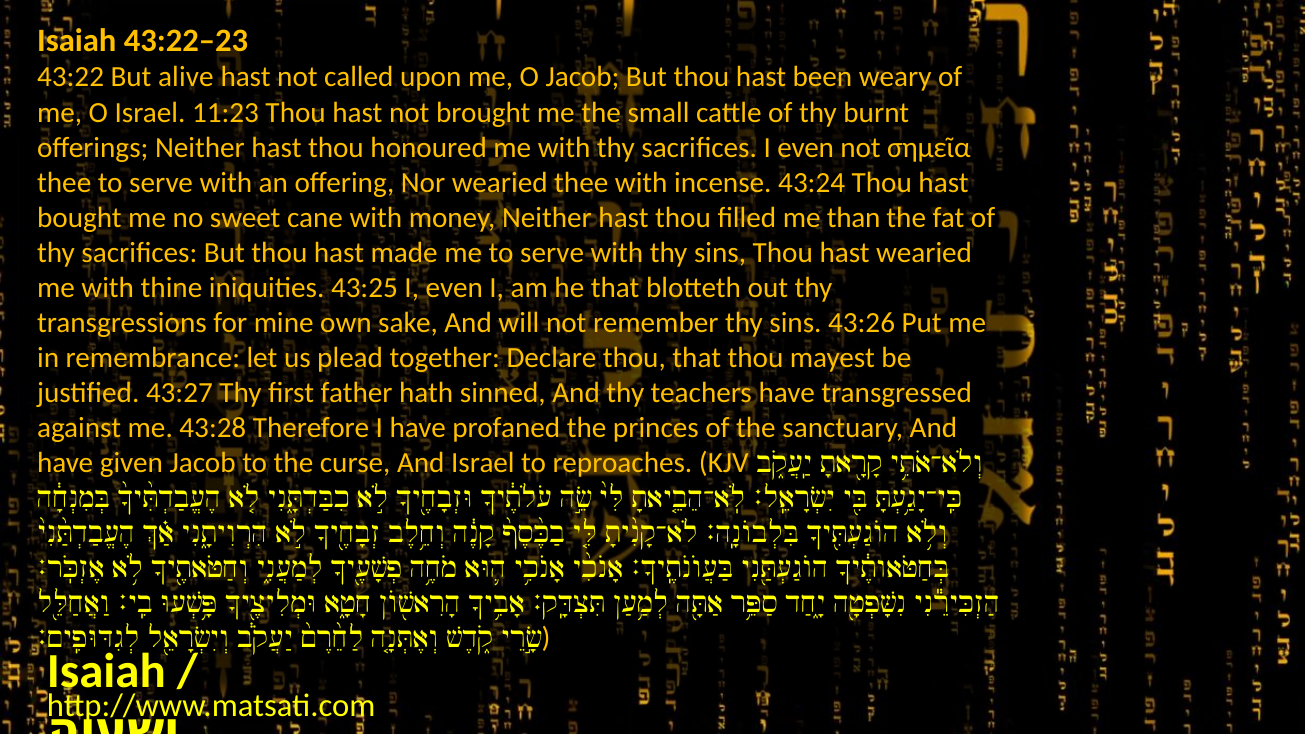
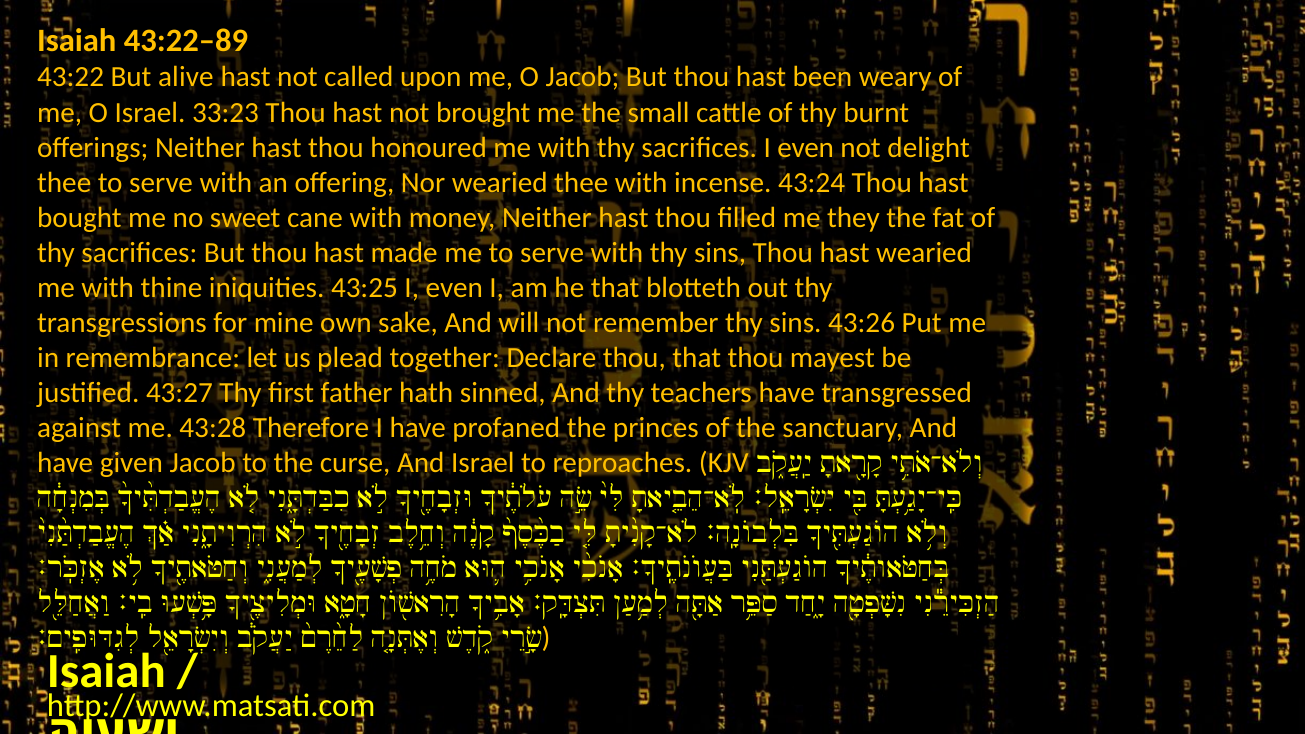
43:22–23: 43:22–23 -> 43:22–89
11:23: 11:23 -> 33:23
σημεῖα: σημεῖα -> delight
than: than -> they
